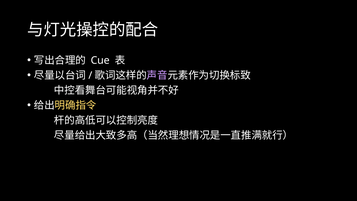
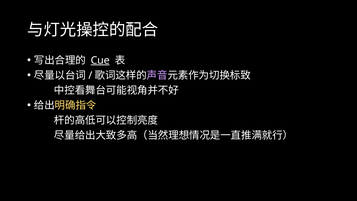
Cue underline: none -> present
